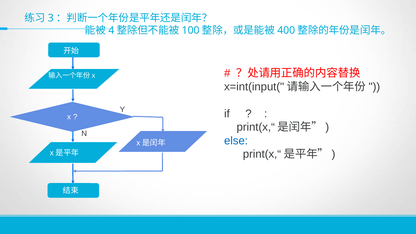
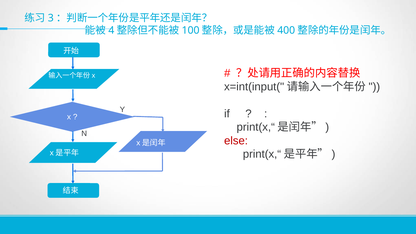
else colour: blue -> red
